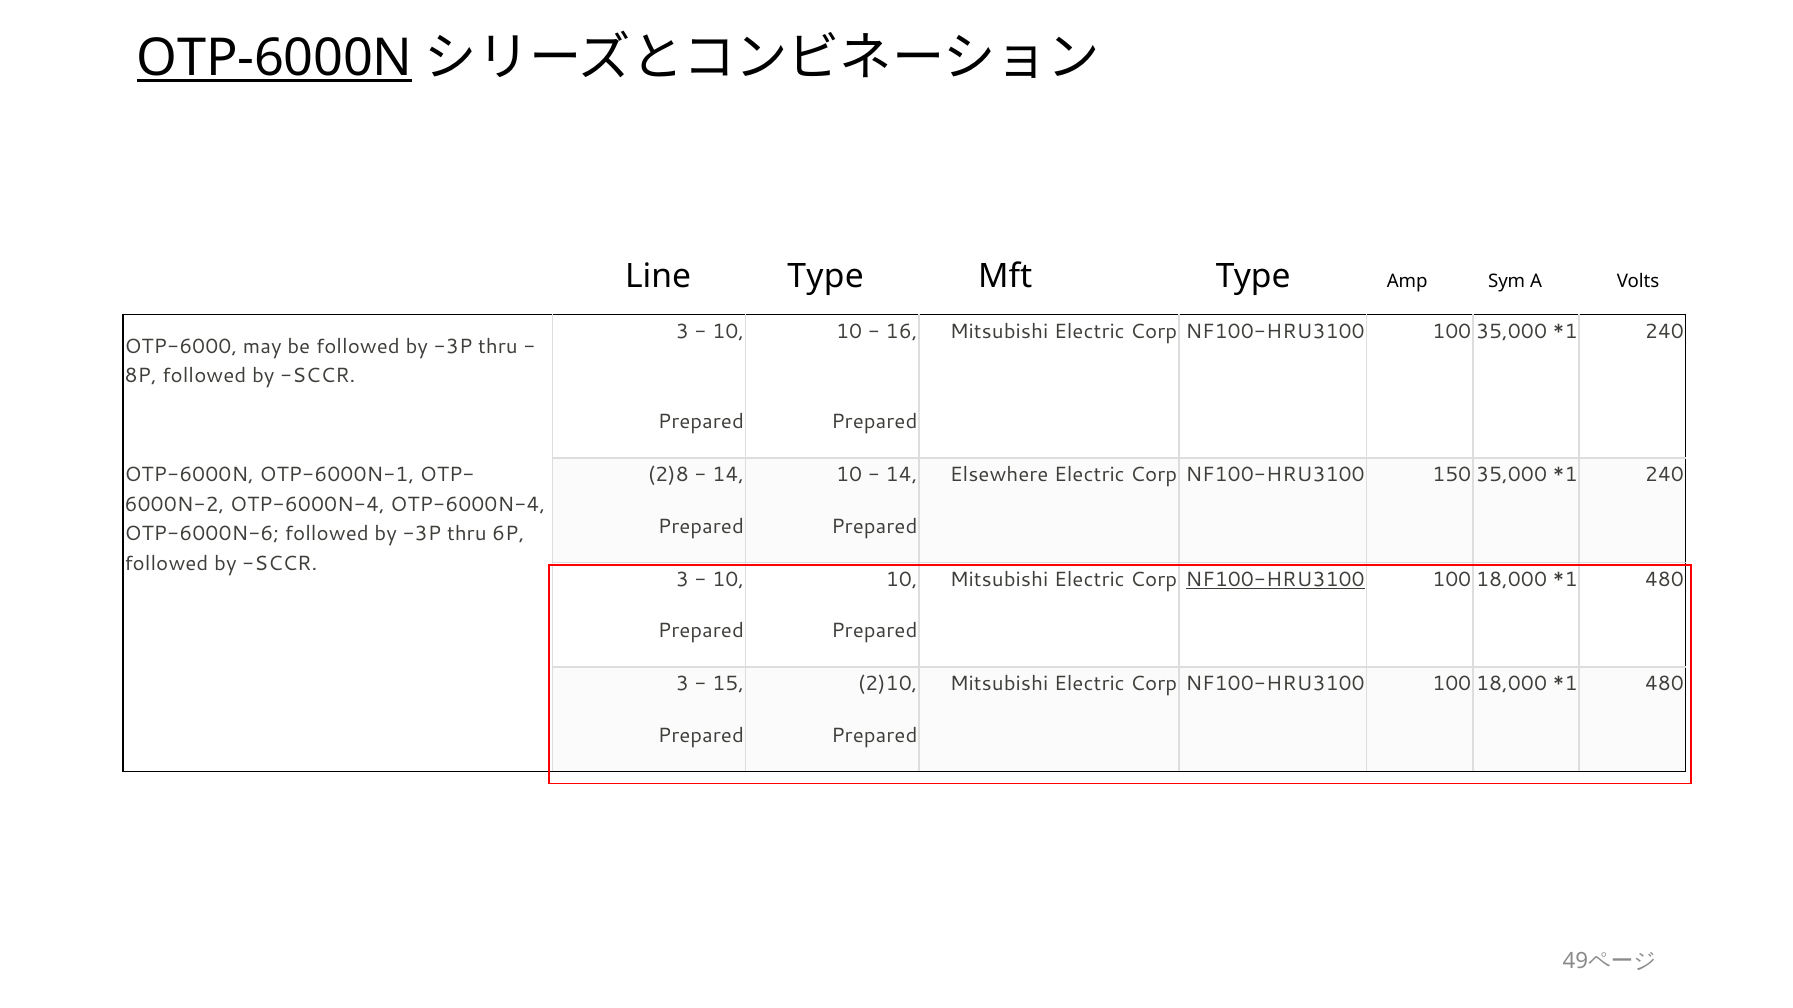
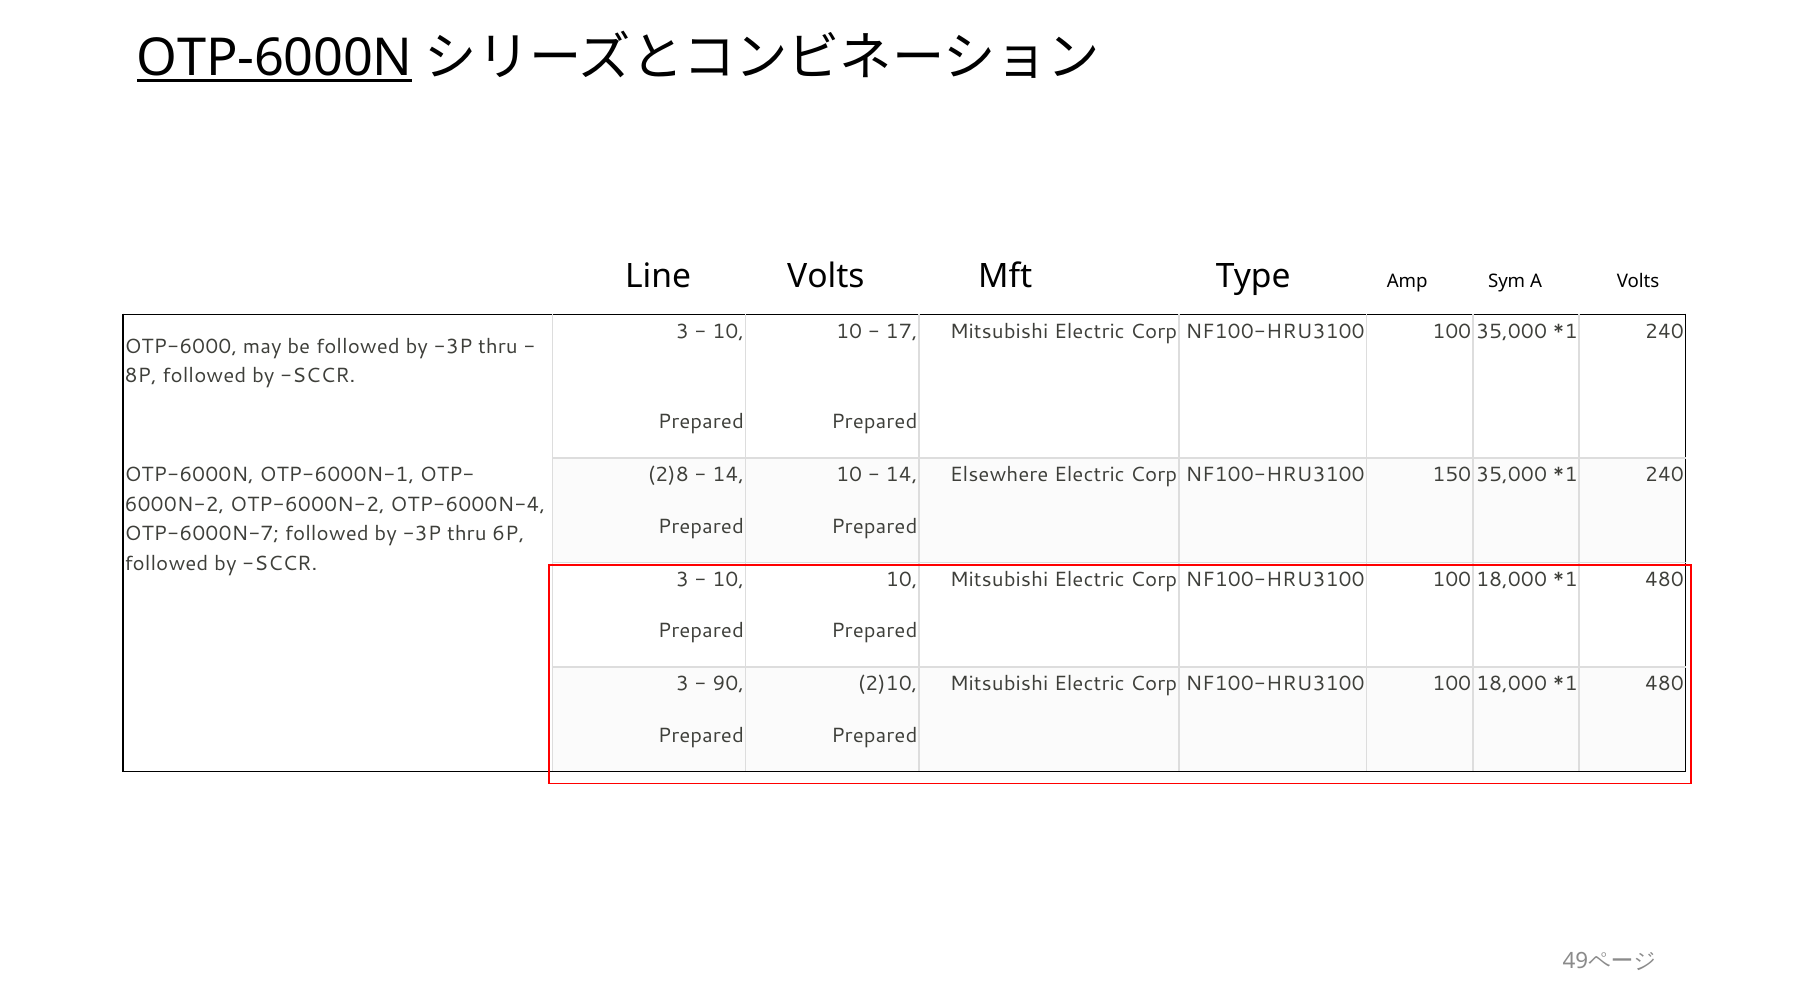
Line Type: Type -> Volts
16: 16 -> 17
OTP-6000N-4 at (307, 505): OTP-6000N-4 -> OTP-6000N-2
OTP-6000N-6: OTP-6000N-6 -> OTP-6000N-7
NF100-HRU3100 at (1275, 580) underline: present -> none
15: 15 -> 90
